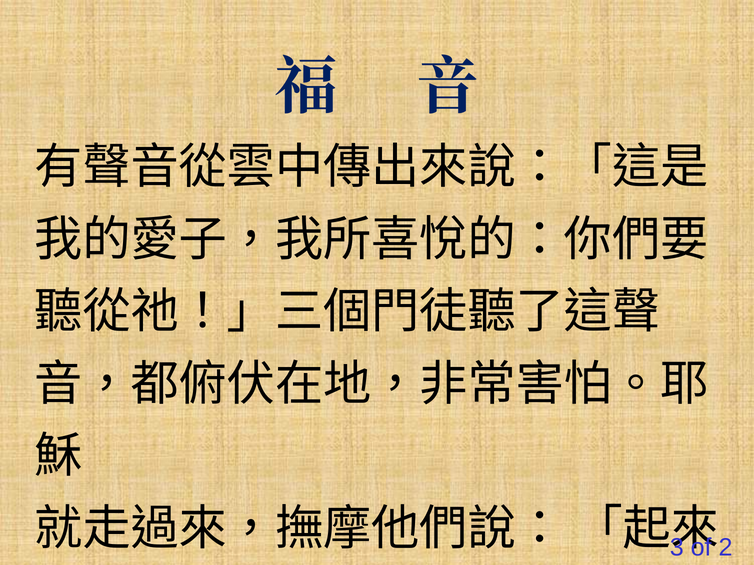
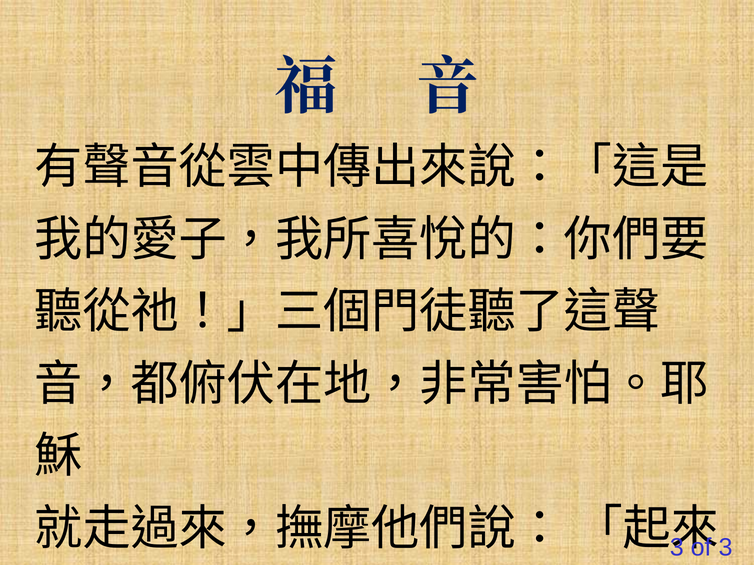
2 at (726, 548): 2 -> 3
